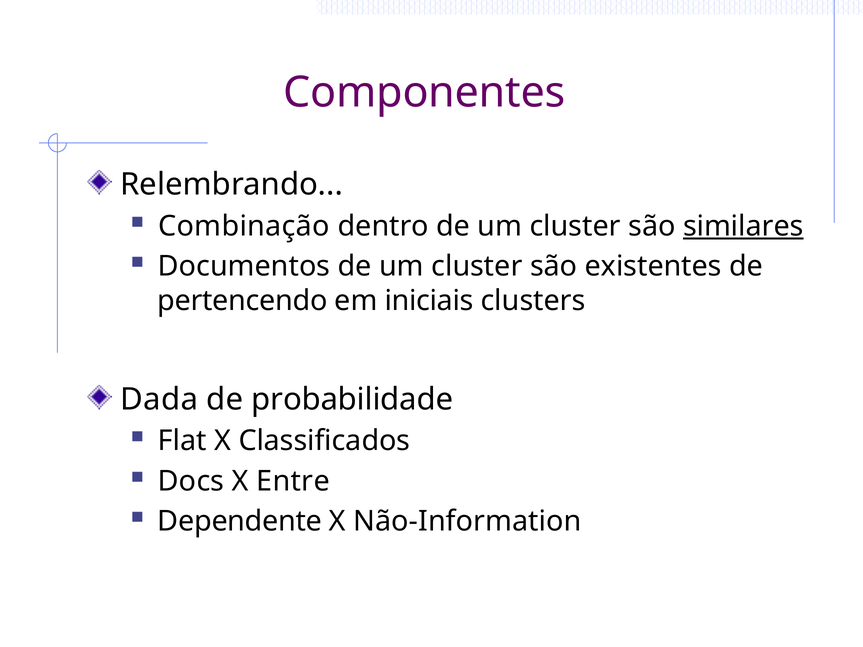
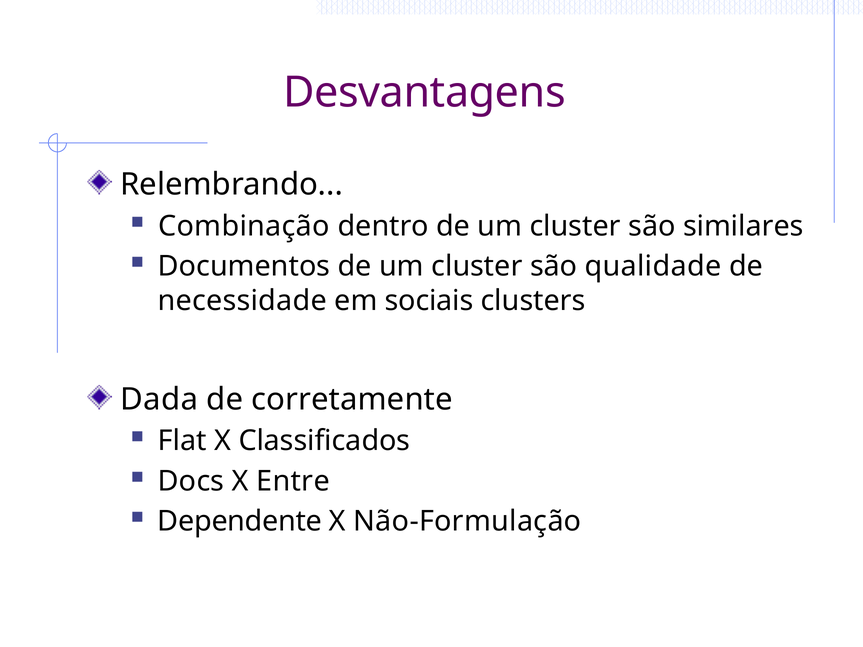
Componentes: Componentes -> Desvantagens
similares underline: present -> none
existentes: existentes -> qualidade
pertencendo: pertencendo -> necessidade
iniciais: iniciais -> sociais
probabilidade: probabilidade -> corretamente
Não-Information: Não-Information -> Não-Formulação
